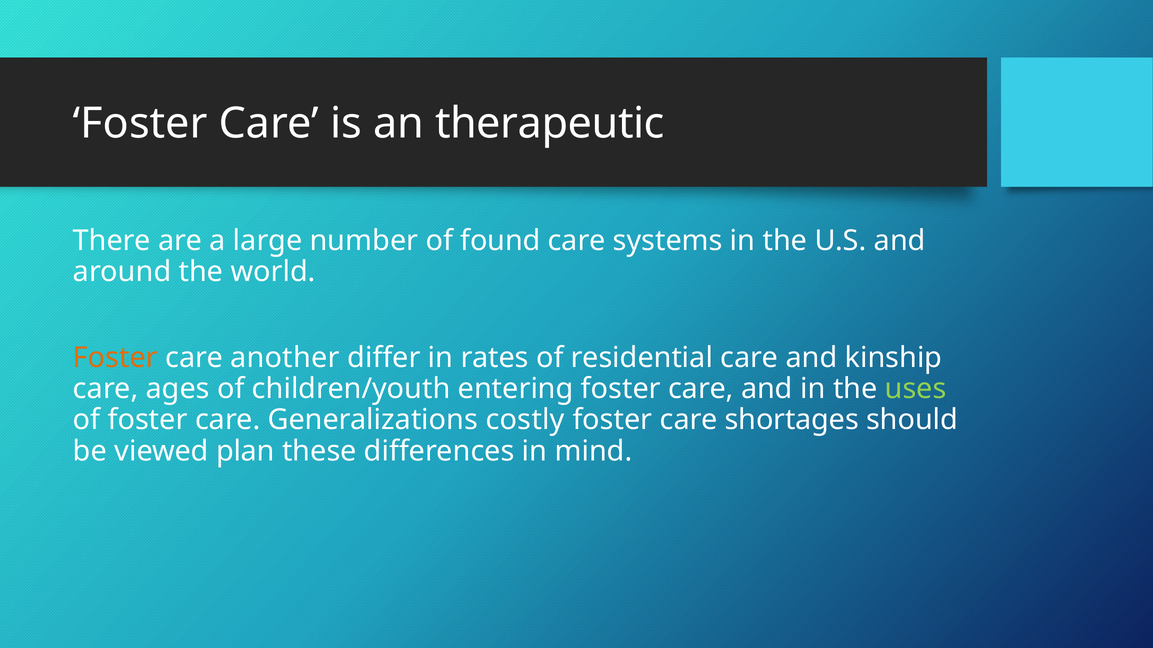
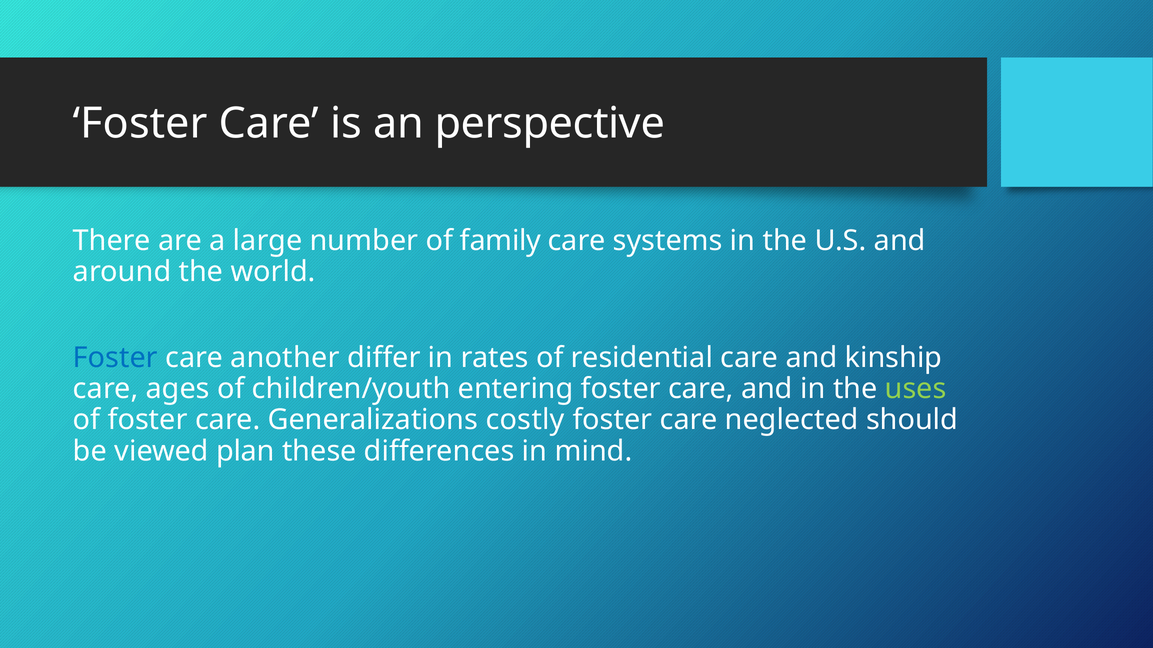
therapeutic: therapeutic -> perspective
found: found -> family
Foster at (115, 358) colour: orange -> blue
shortages: shortages -> neglected
